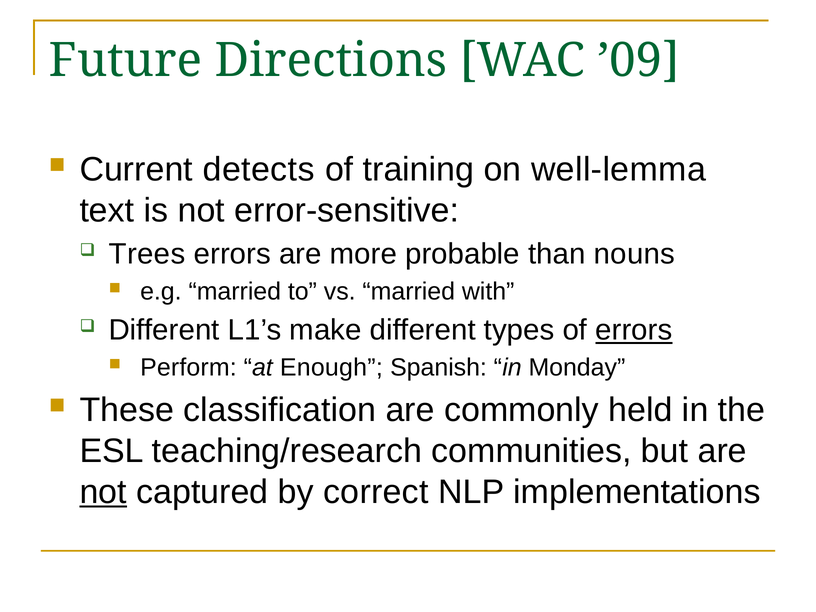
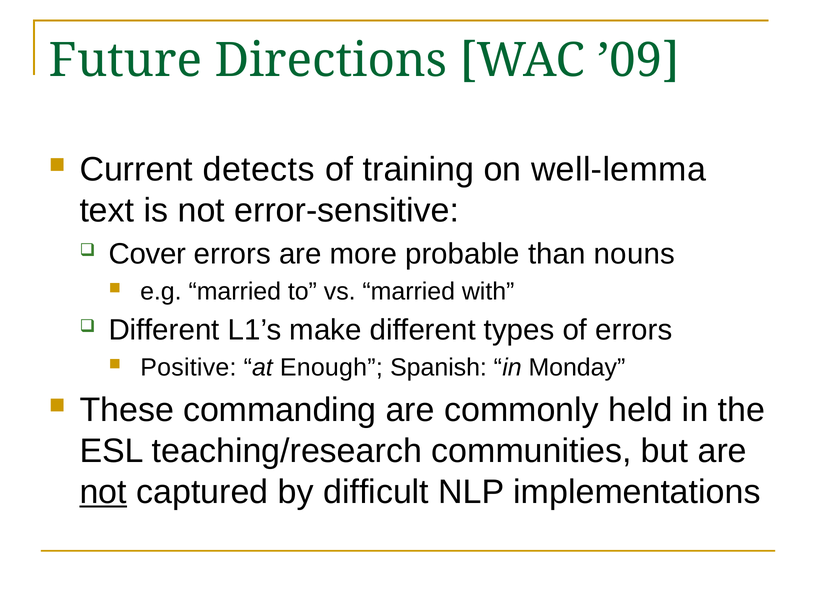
Trees: Trees -> Cover
errors at (634, 330) underline: present -> none
Perform: Perform -> Positive
classification: classification -> commanding
correct: correct -> difficult
